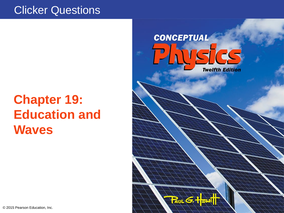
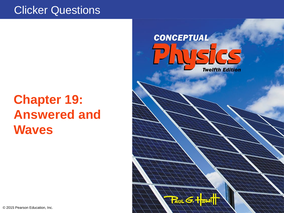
Education at (44, 115): Education -> Answered
